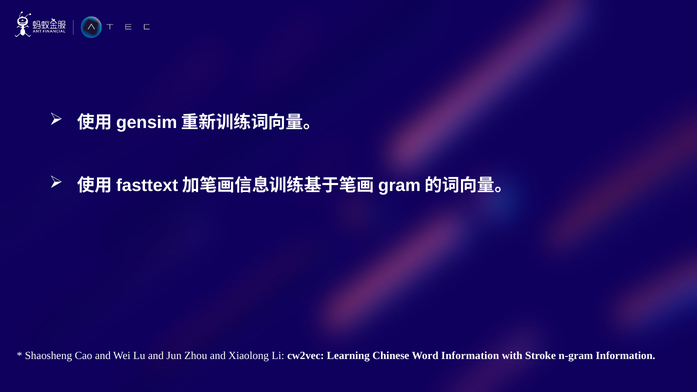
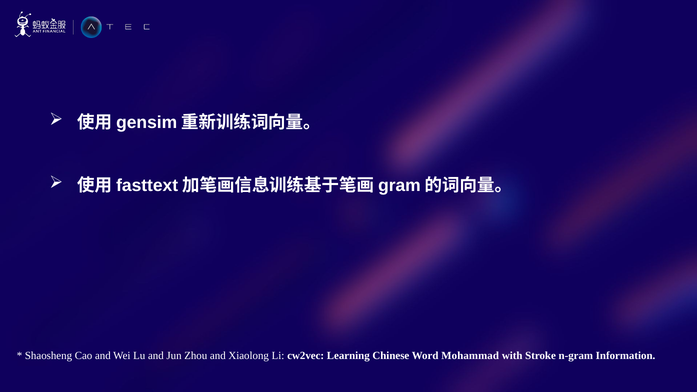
Word Information: Information -> Mohammad
